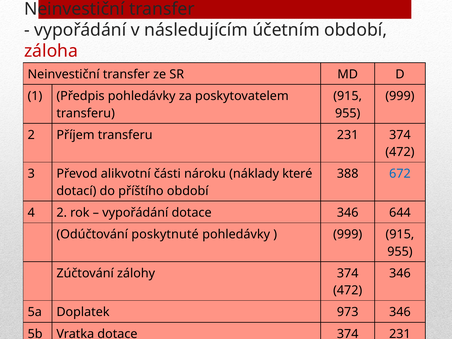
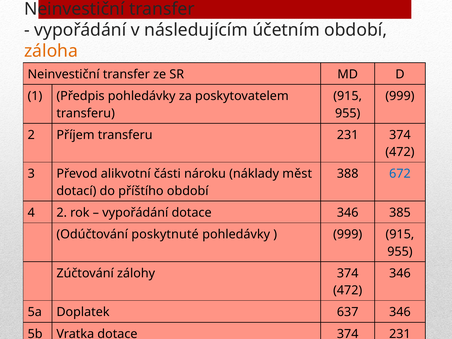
záloha colour: red -> orange
které: které -> měst
644: 644 -> 385
973: 973 -> 637
